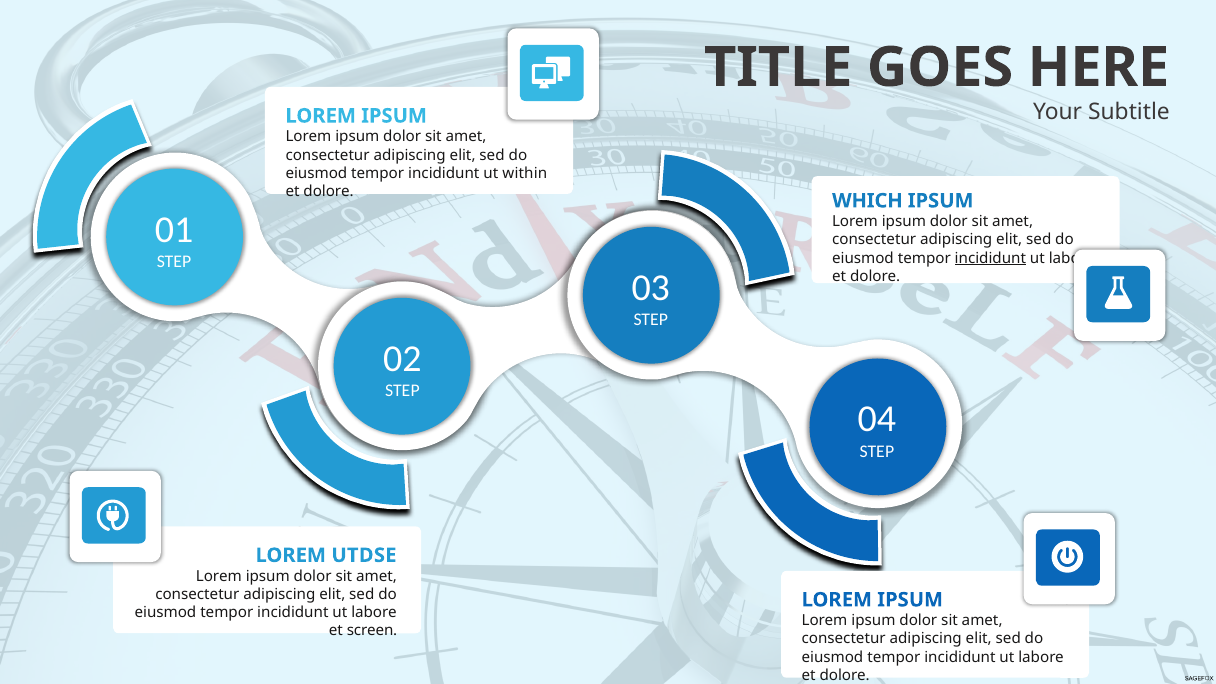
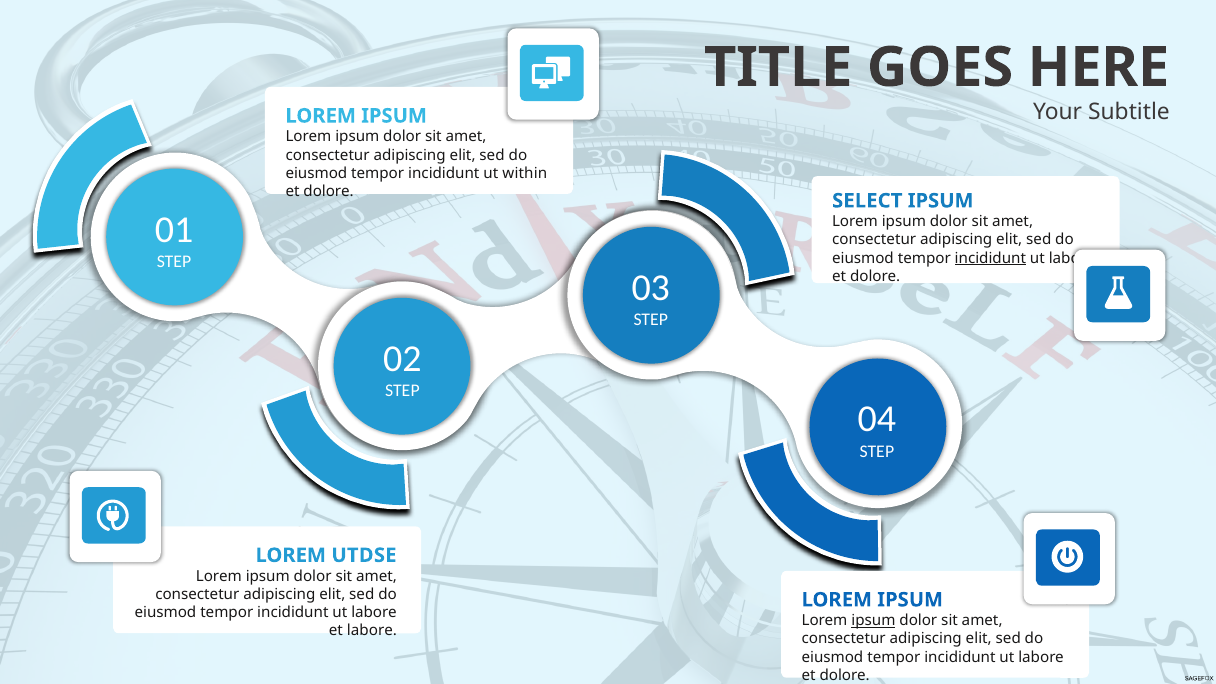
WHICH: WHICH -> SELECT
ipsum at (873, 621) underline: none -> present
et screen: screen -> labore
